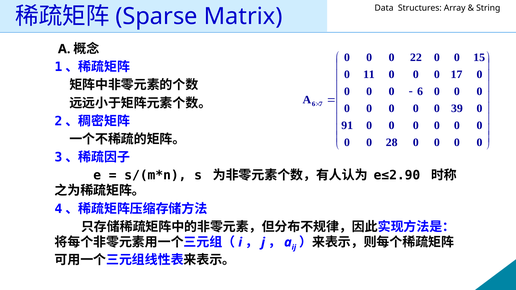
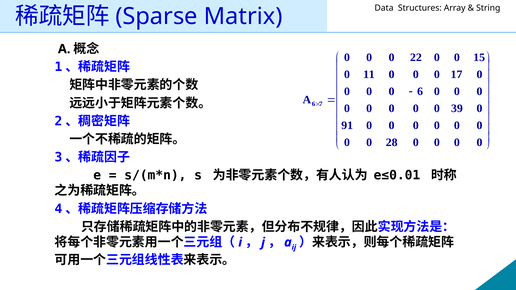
e≤2.90: e≤2.90 -> e≤0.01
